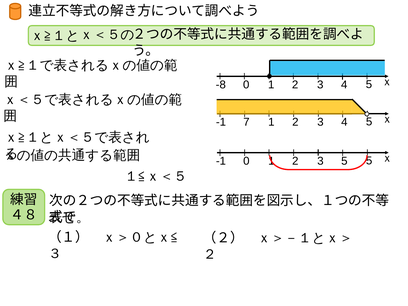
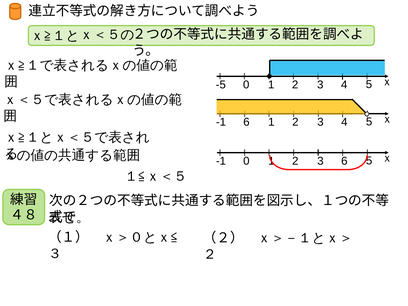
-8: -8 -> -5
-1 7: 7 -> 6
3 5: 5 -> 6
